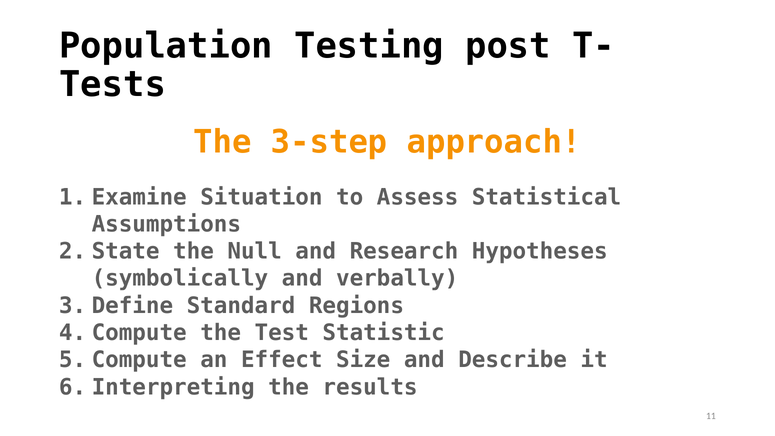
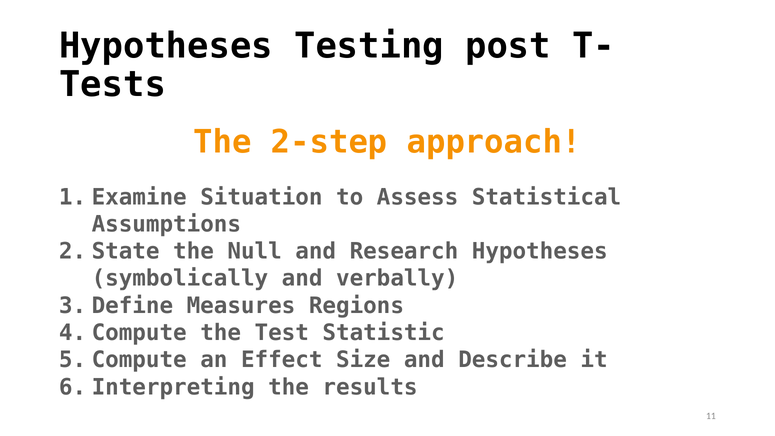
Population at (166, 46): Population -> Hypotheses
3-step: 3-step -> 2-step
Standard: Standard -> Measures
